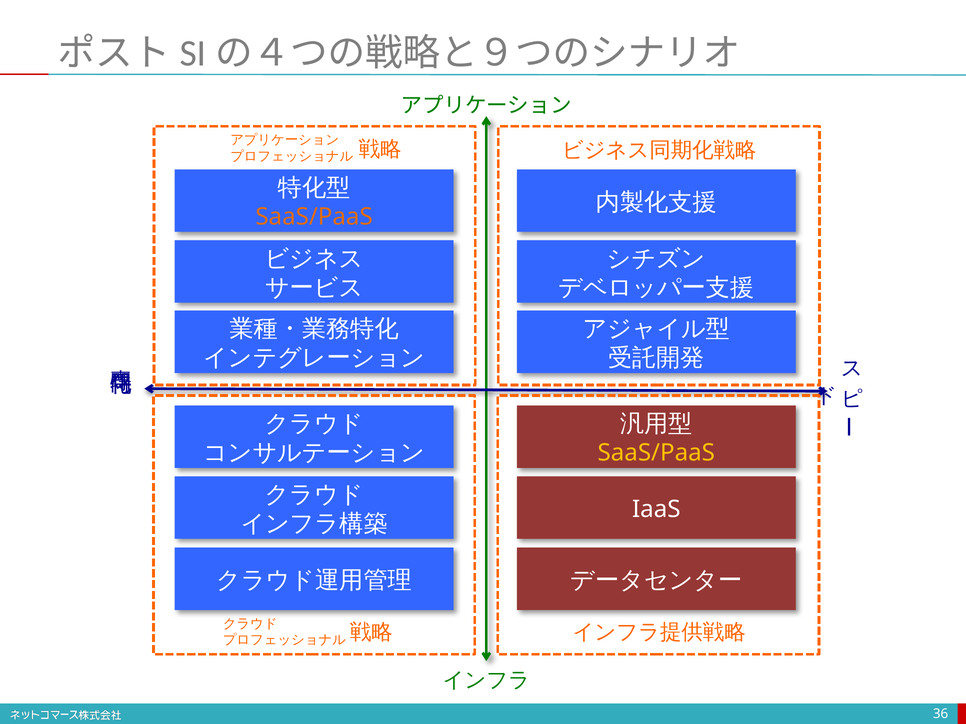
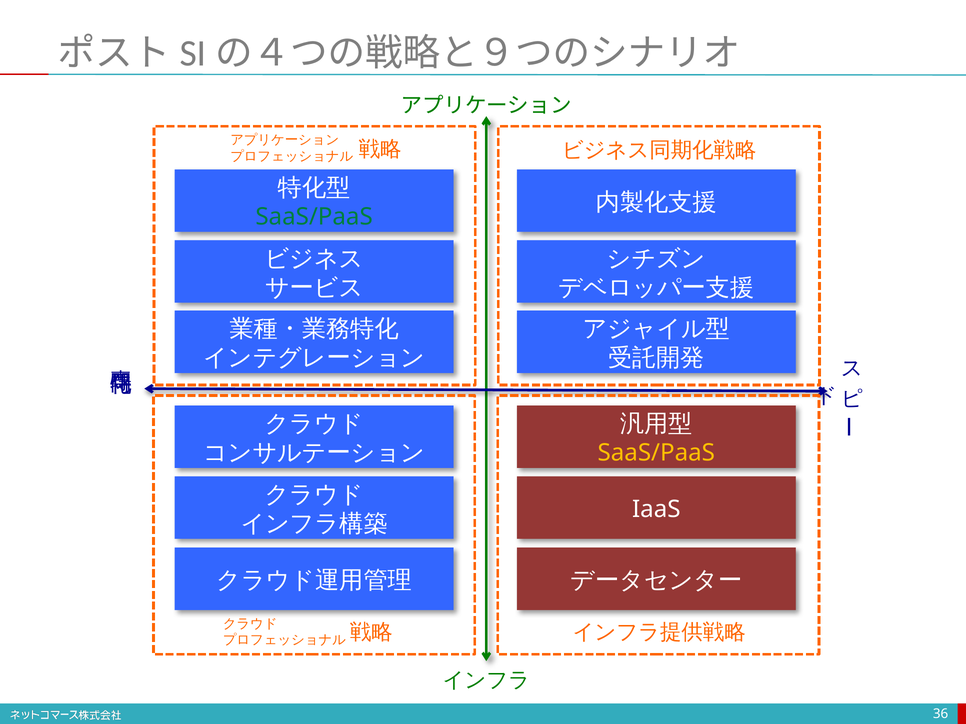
SaaS/PaaS at (314, 217) colour: orange -> green
